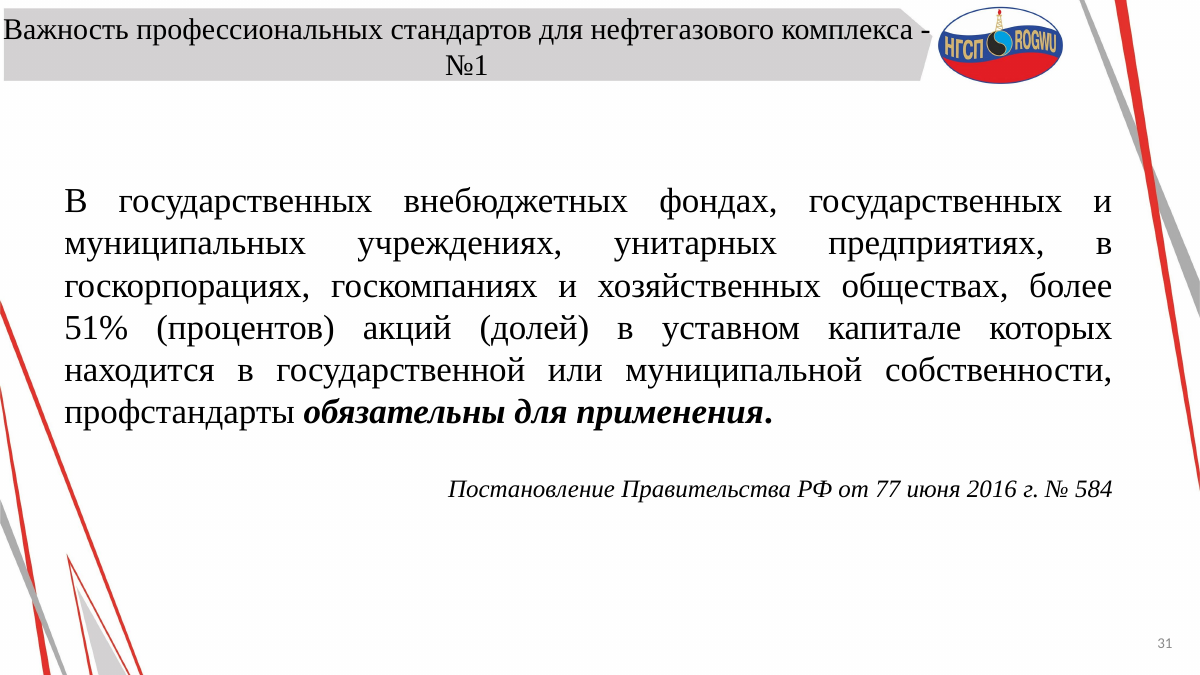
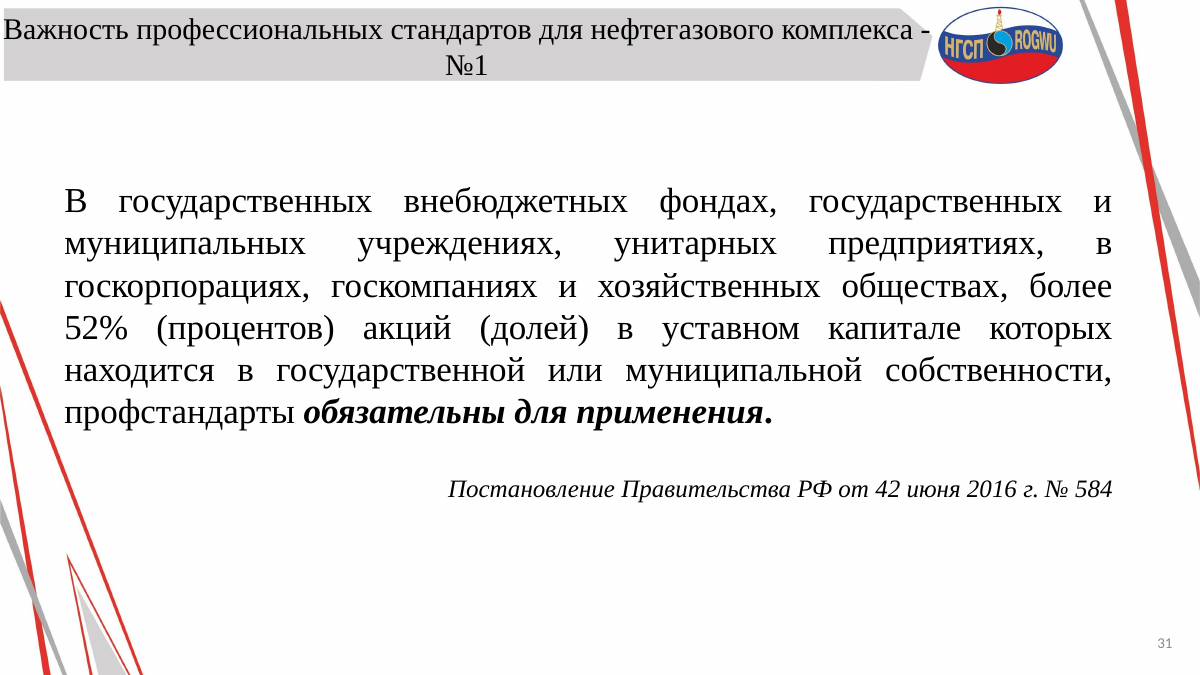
51%: 51% -> 52%
77: 77 -> 42
